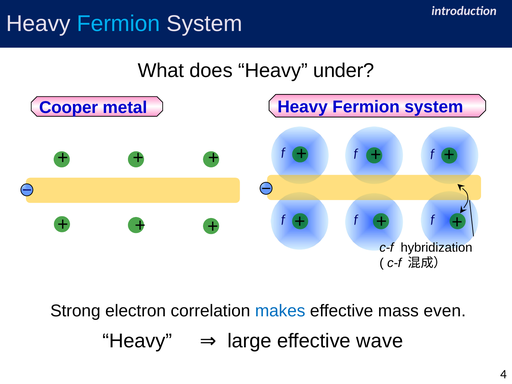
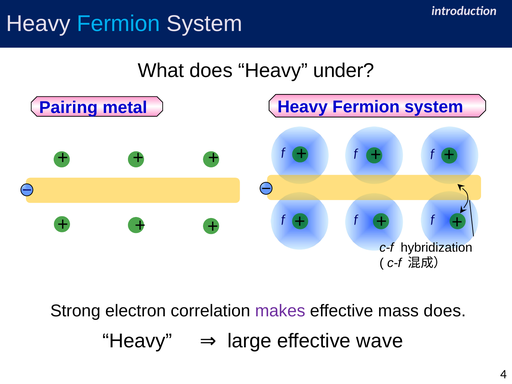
Cooper: Cooper -> Pairing
makes colour: blue -> purple
mass even: even -> does
